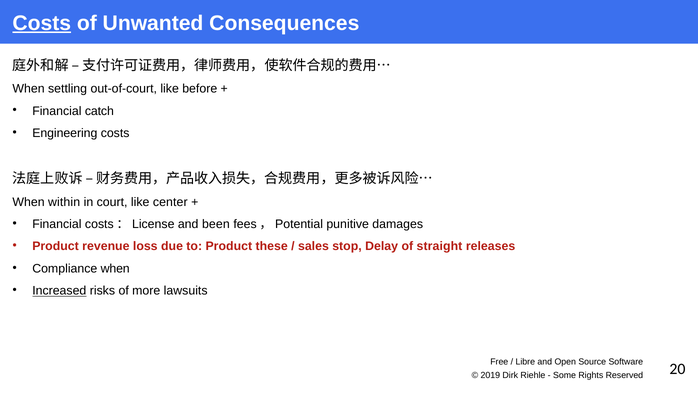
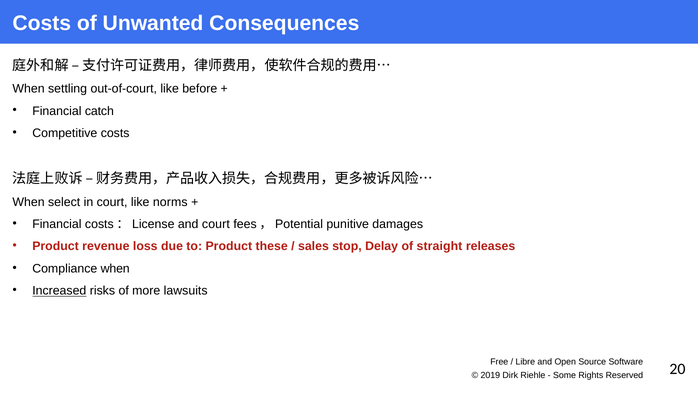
Costs at (42, 23) underline: present -> none
Engineering: Engineering -> Competitive
within: within -> select
center: center -> norms
and been: been -> court
